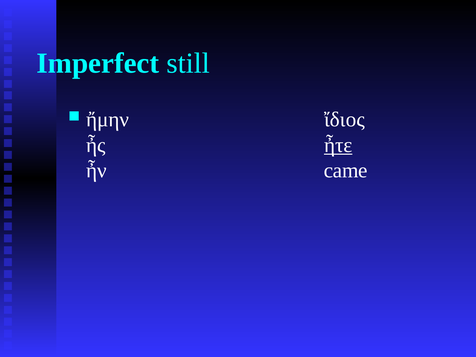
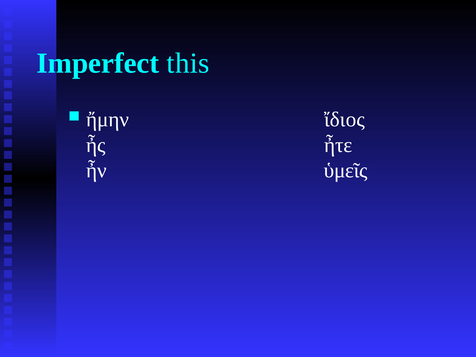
still: still -> this
ἦτε underline: present -> none
came: came -> ὑμεῖς
